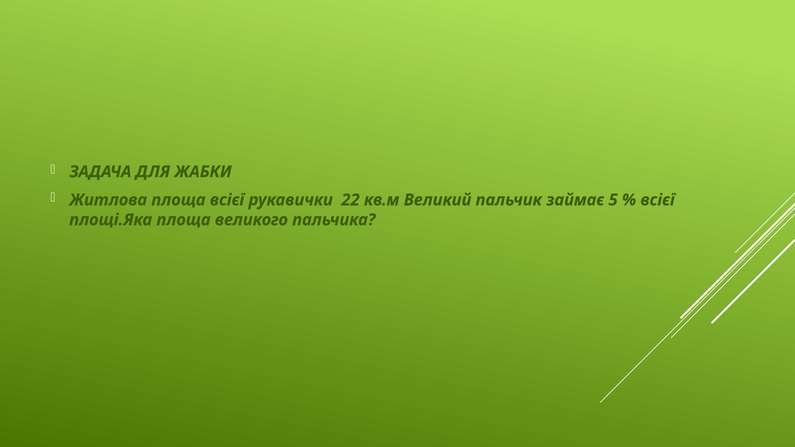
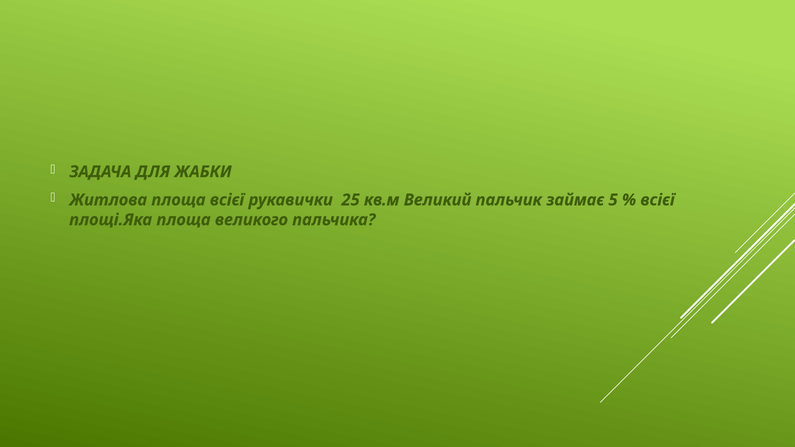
22: 22 -> 25
